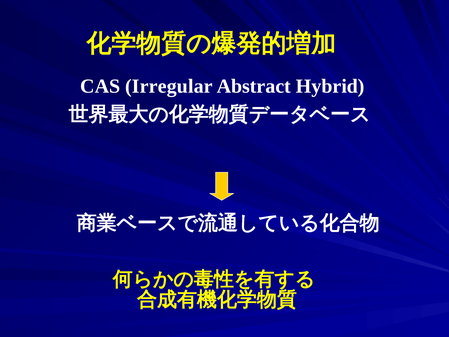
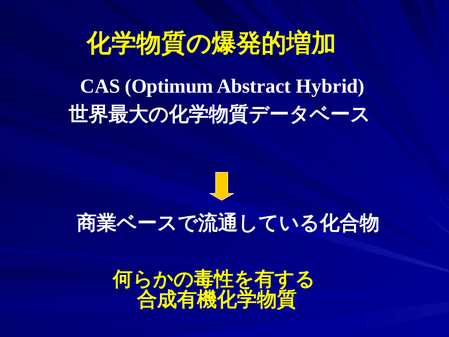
Irregular: Irregular -> Optimum
